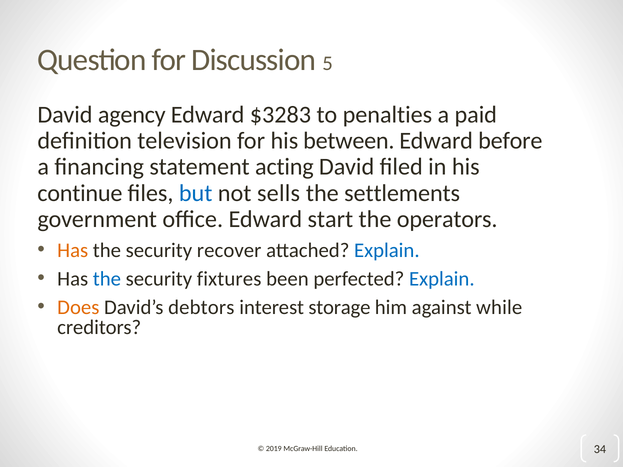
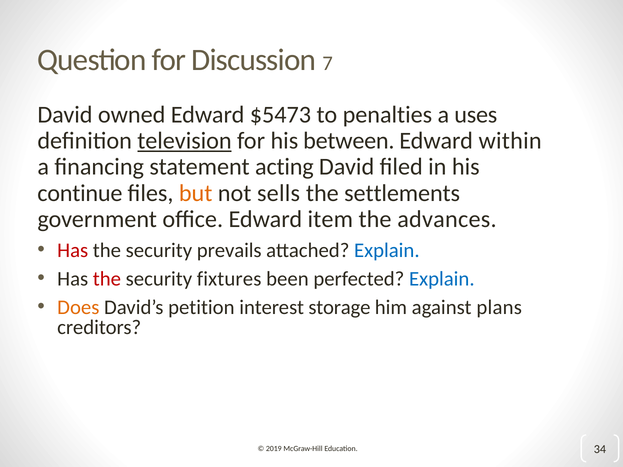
5: 5 -> 7
agency: agency -> owned
$3283: $3283 -> $5473
paid: paid -> uses
television underline: none -> present
before: before -> within
but colour: blue -> orange
start: start -> item
operators: operators -> advances
Has at (73, 250) colour: orange -> red
recover: recover -> prevails
the at (107, 279) colour: blue -> red
debtors: debtors -> petition
while: while -> plans
